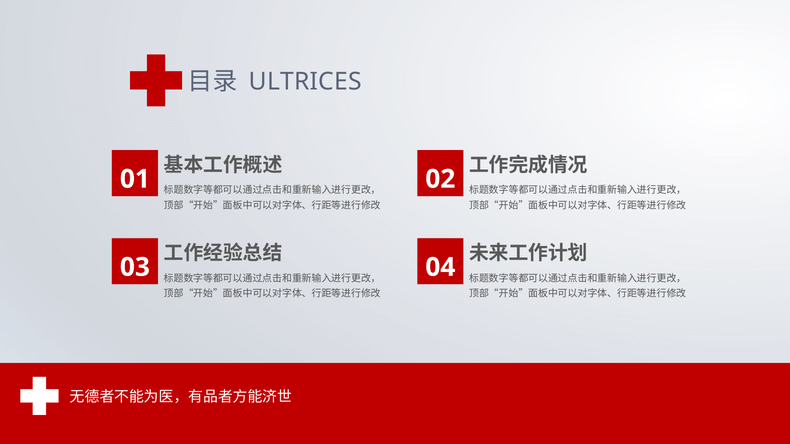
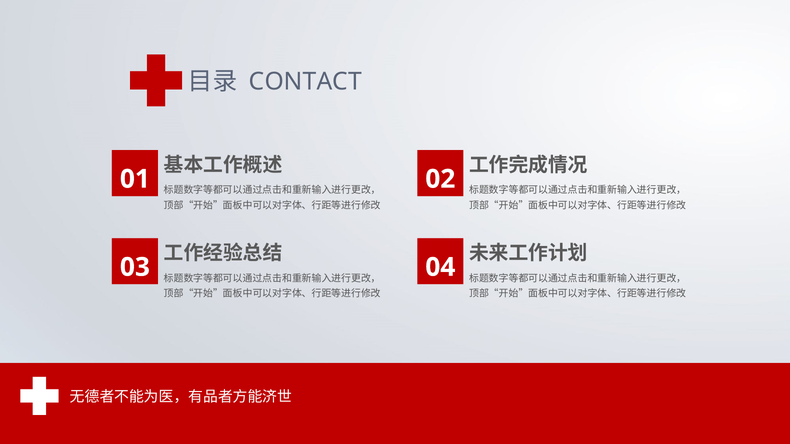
ULTRICES: ULTRICES -> CONTACT
